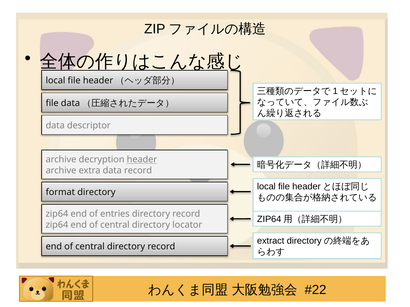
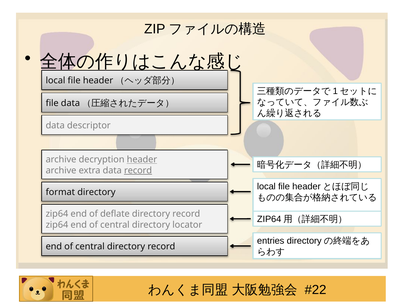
record at (138, 171) underline: none -> present
entries: entries -> deflate
extract: extract -> entries
